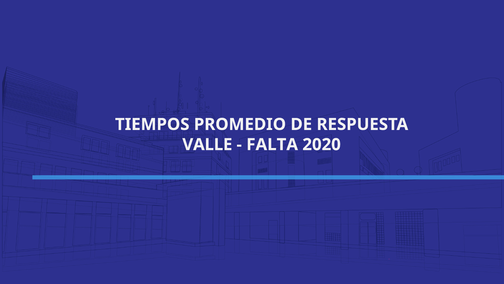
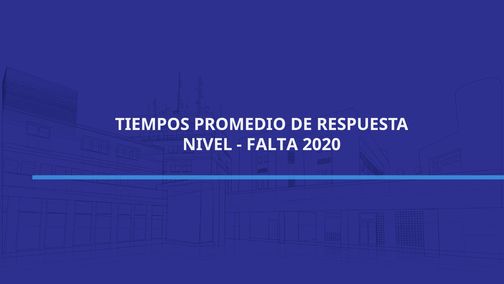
VALLE: VALLE -> NIVEL
